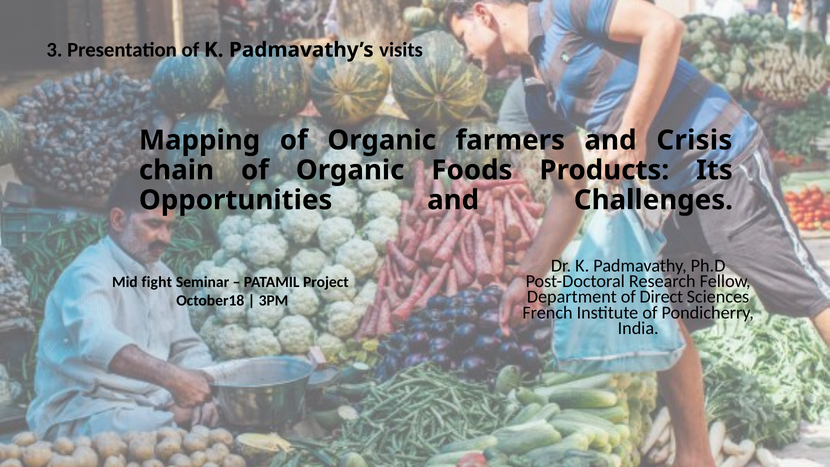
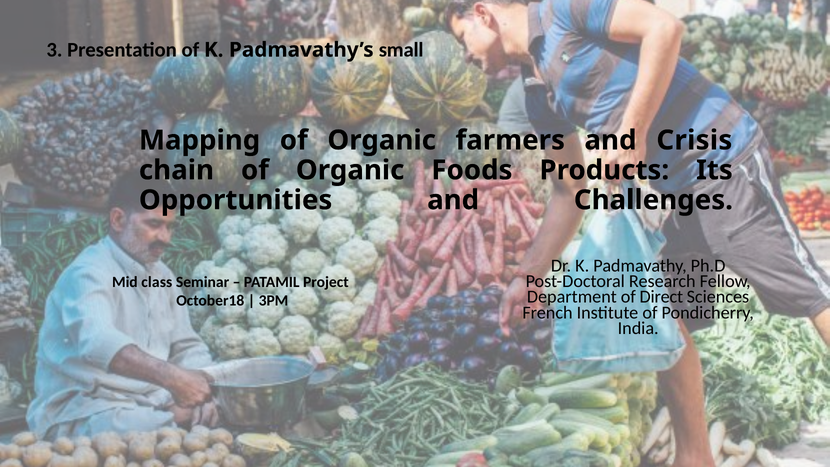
visits: visits -> small
fight: fight -> class
